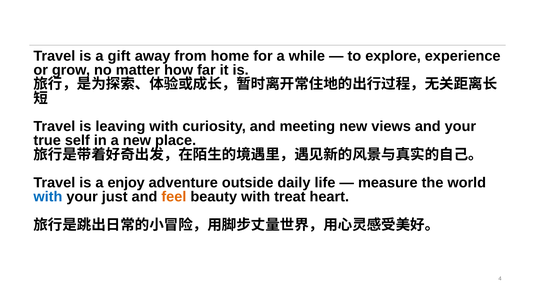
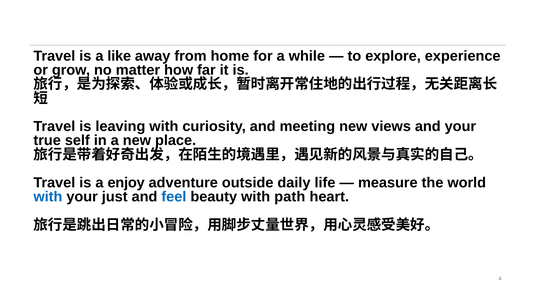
gift: gift -> like
feel colour: orange -> blue
treat: treat -> path
